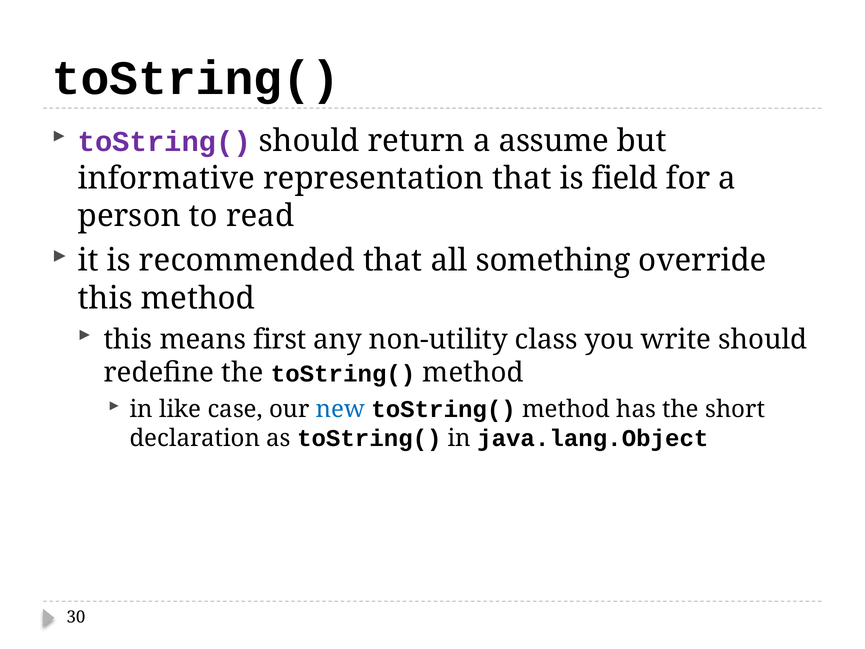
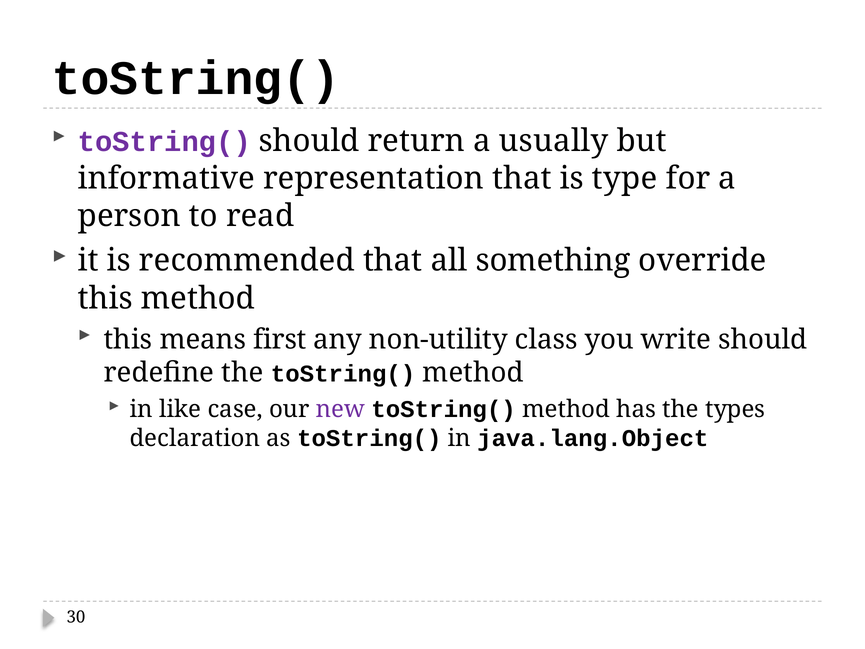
assume: assume -> usually
field: field -> type
new colour: blue -> purple
short: short -> types
